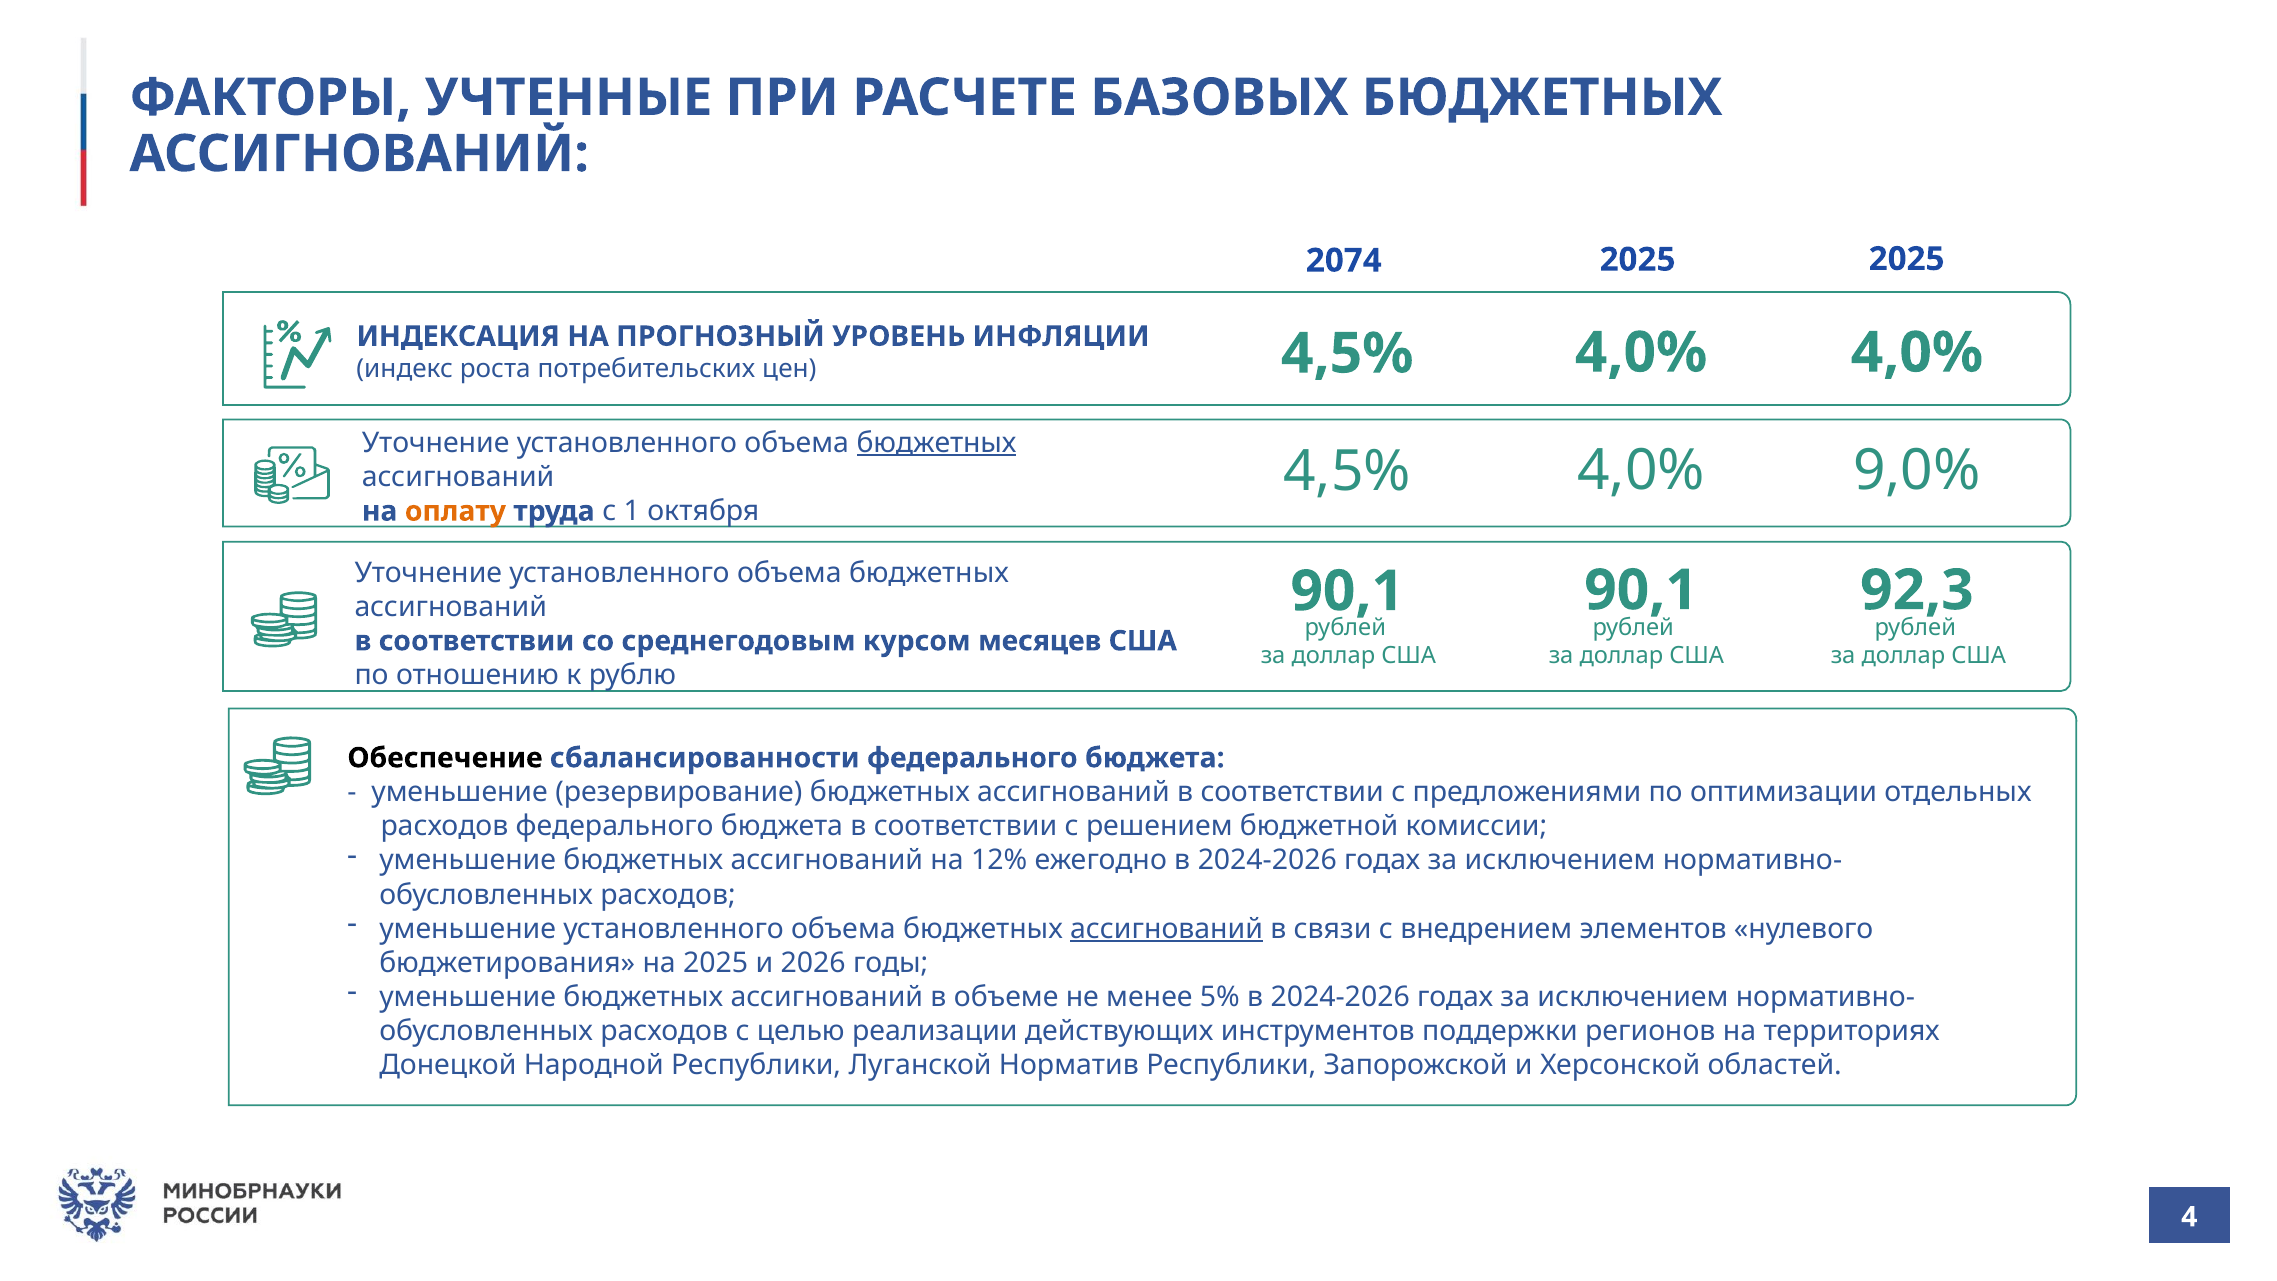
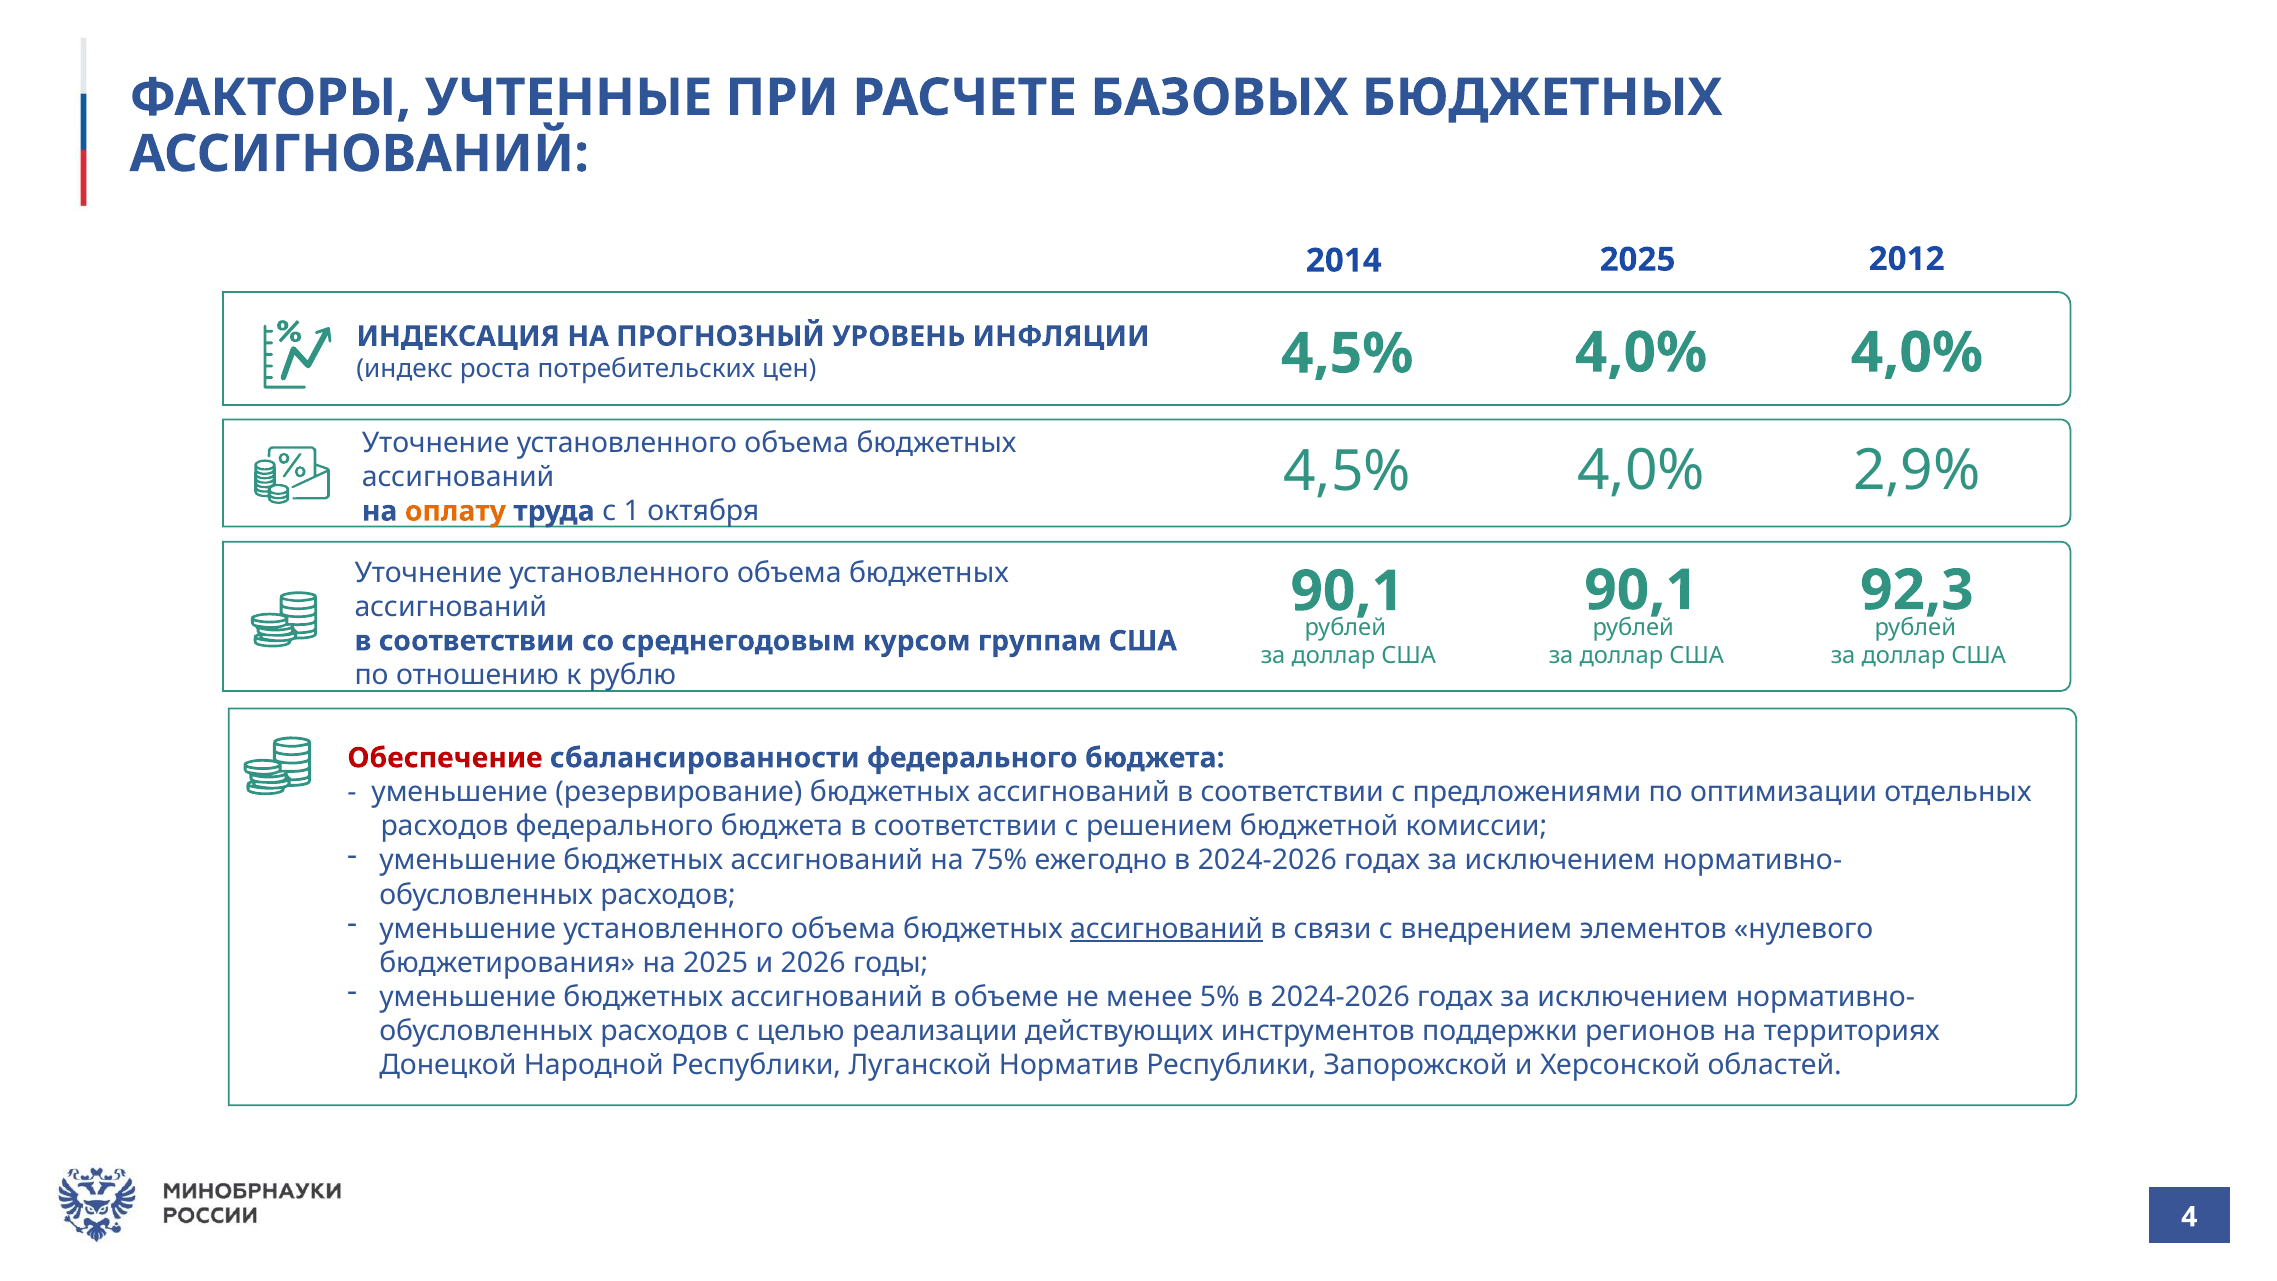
2025 at (1907, 259): 2025 -> 2012
2074: 2074 -> 2014
бюджетных at (936, 443) underline: present -> none
9,0%: 9,0% -> 2,9%
месяцев: месяцев -> группам
Обеспечение colour: black -> red
12%: 12% -> 75%
